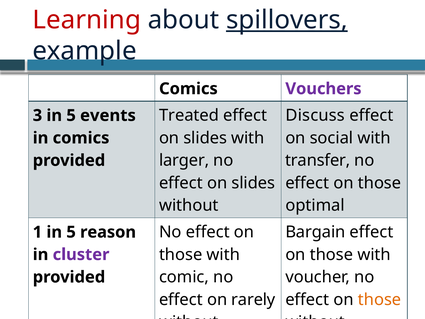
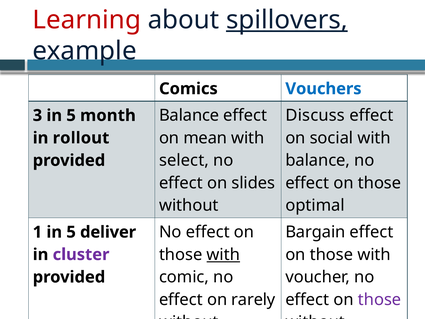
Vouchers colour: purple -> blue
Treated at (189, 115): Treated -> Balance
events: events -> month
slides at (205, 138): slides -> mean
in comics: comics -> rollout
larger: larger -> select
transfer at (318, 160): transfer -> balance
reason: reason -> deliver
with at (223, 254) underline: none -> present
those at (380, 299) colour: orange -> purple
